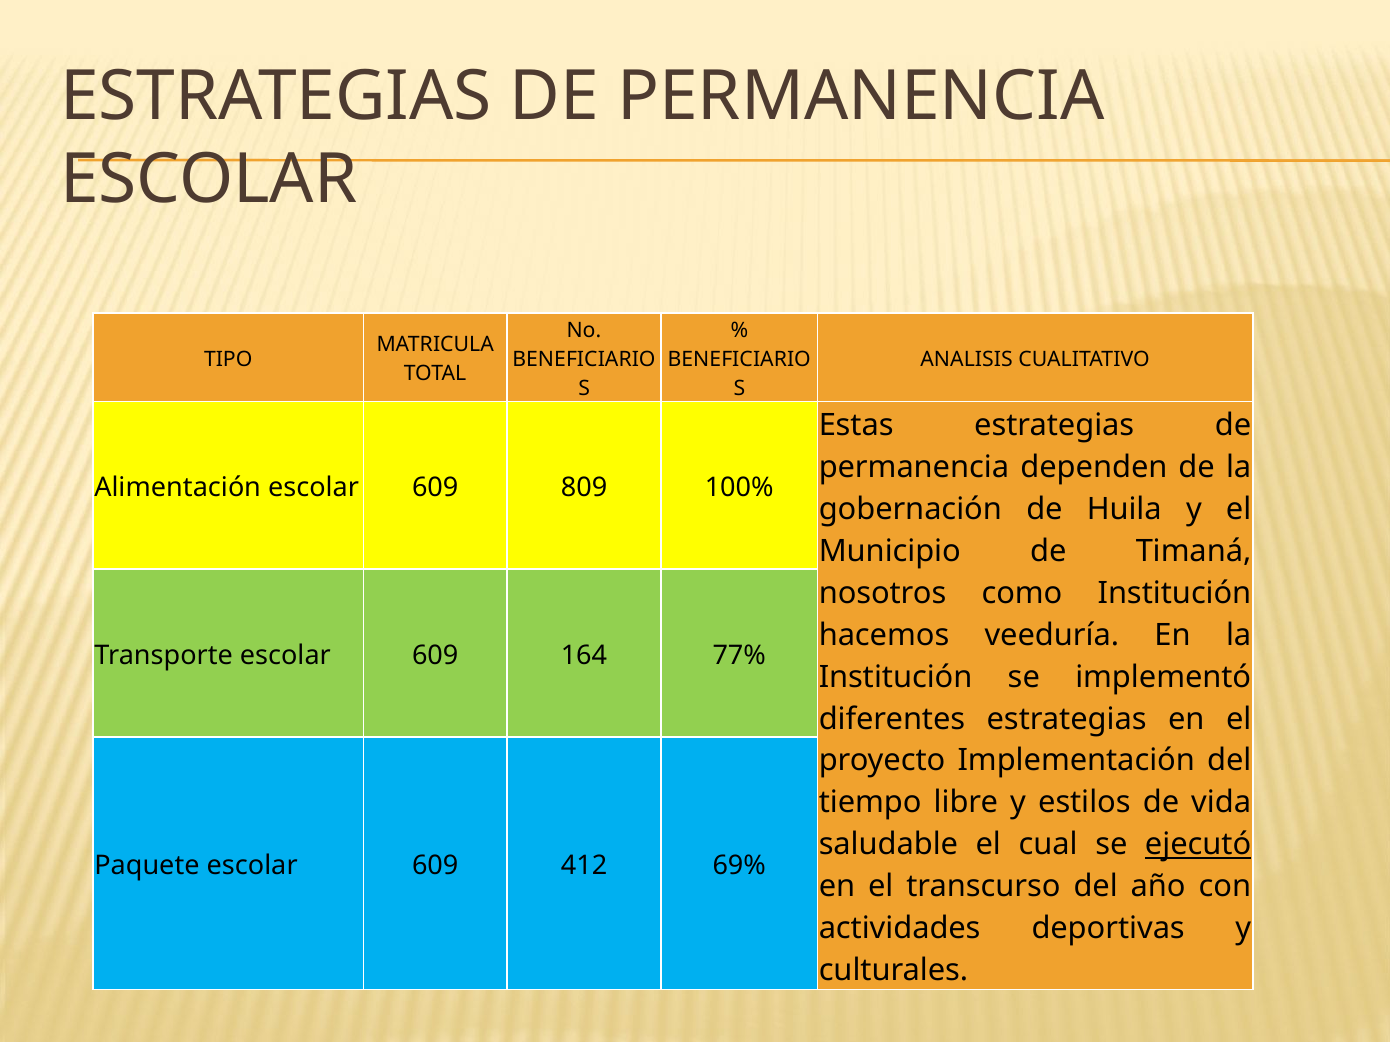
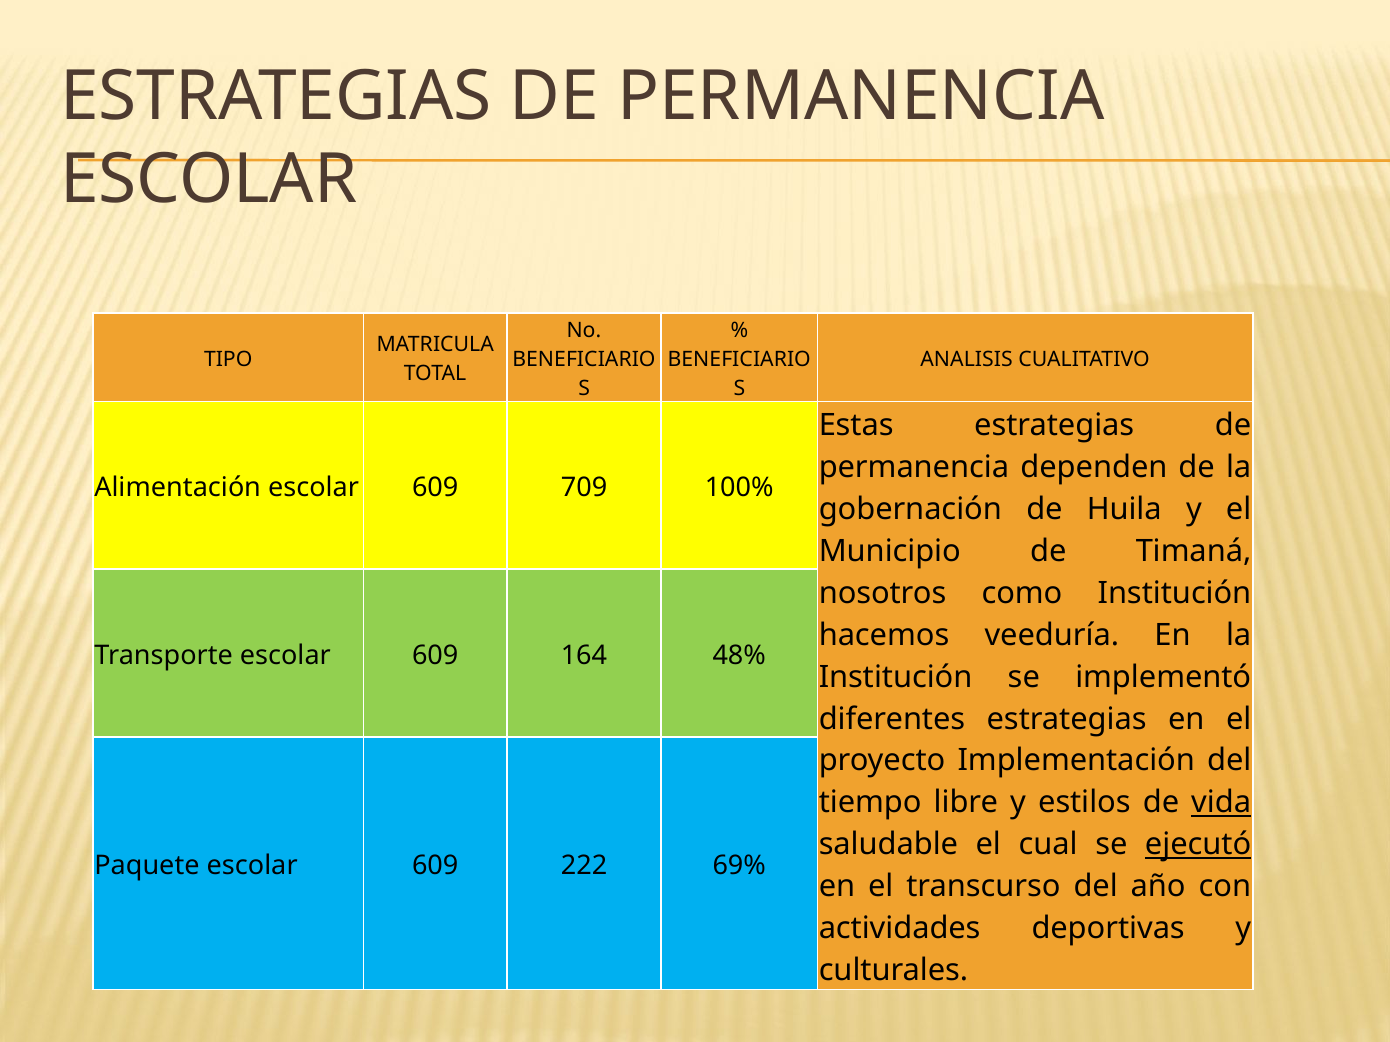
809: 809 -> 709
77%: 77% -> 48%
vida underline: none -> present
412: 412 -> 222
